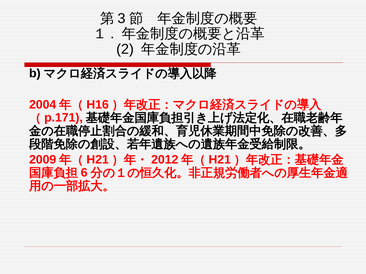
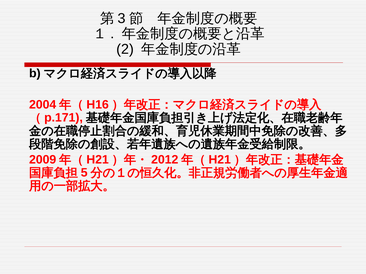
6: 6 -> 5
